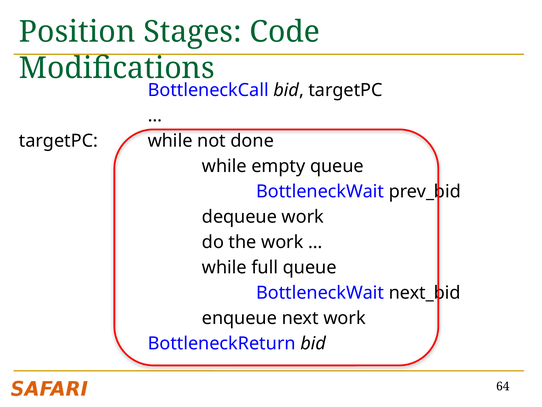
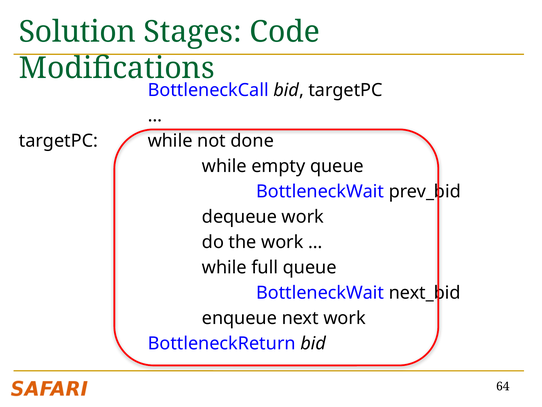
Position: Position -> Solution
